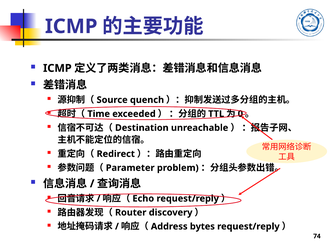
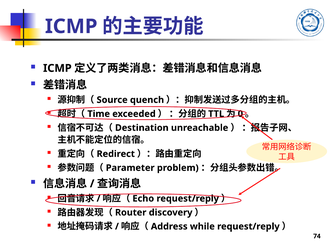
bytes: bytes -> while
